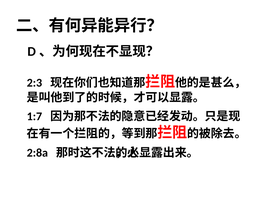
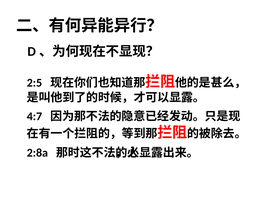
2:3: 2:3 -> 2:5
1:7: 1:7 -> 4:7
